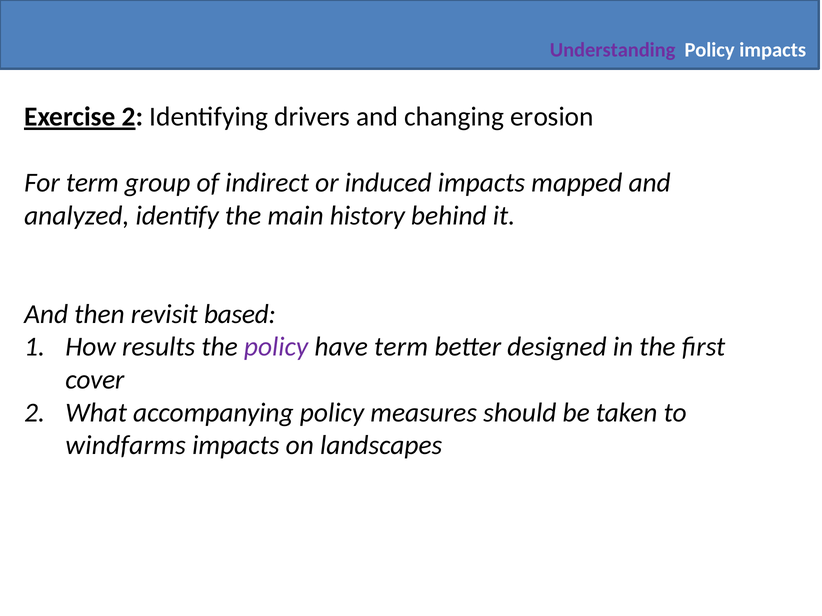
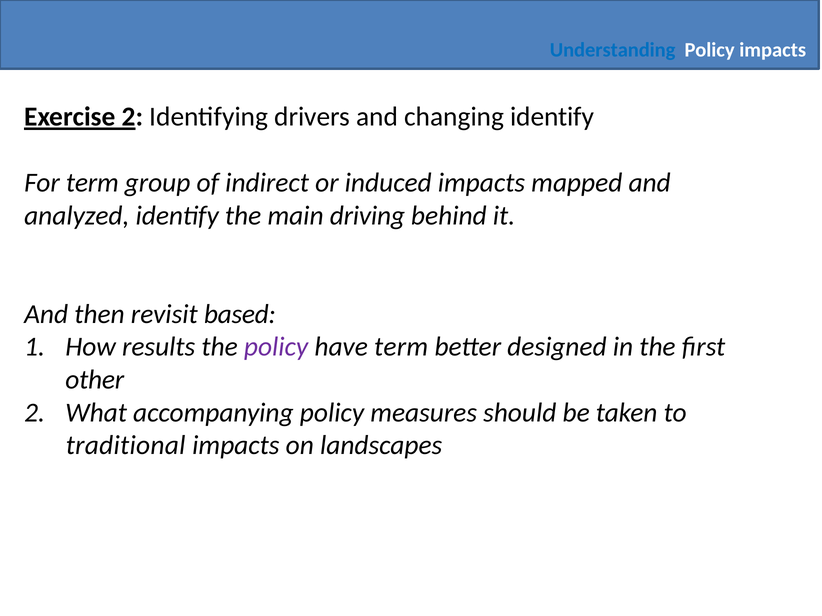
Understanding colour: purple -> blue
changing erosion: erosion -> identify
history: history -> driving
cover: cover -> other
windfarms: windfarms -> traditional
